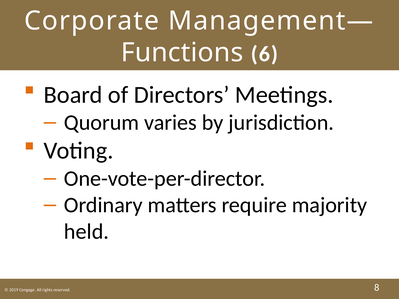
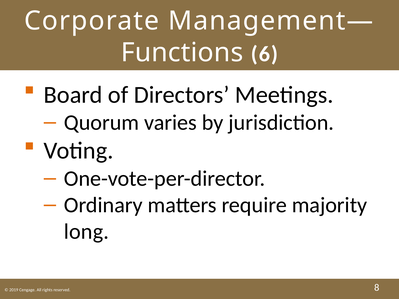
held: held -> long
